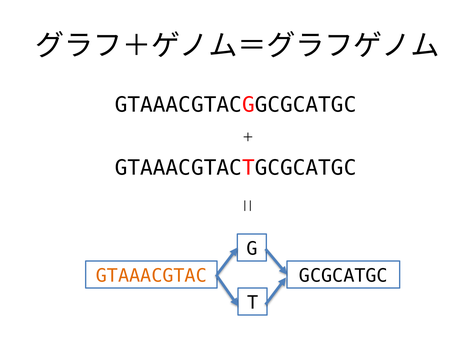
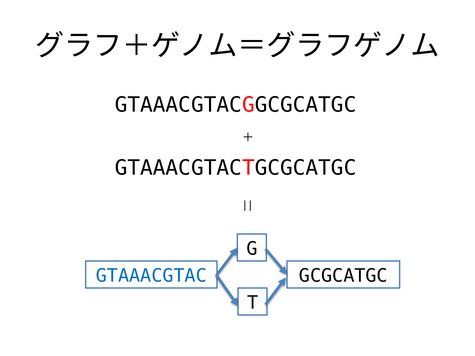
GTAAACGTAC colour: orange -> blue
